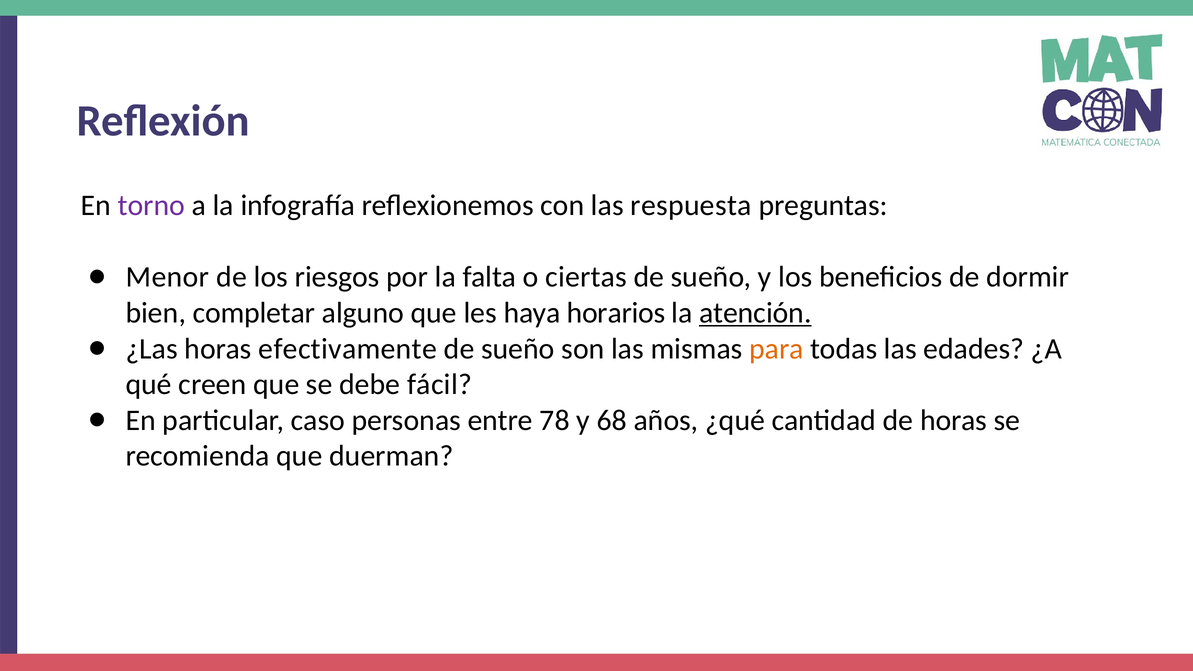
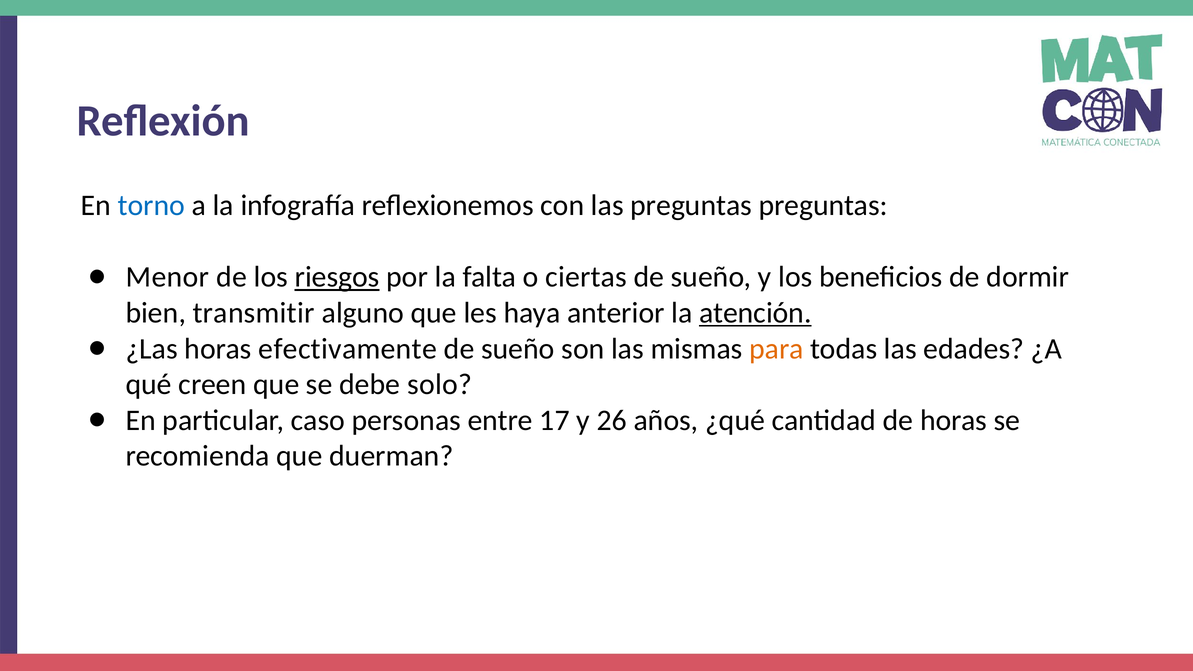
torno colour: purple -> blue
las respuesta: respuesta -> preguntas
riesgos underline: none -> present
completar: completar -> transmitir
horarios: horarios -> anterior
fácil: fácil -> solo
78: 78 -> 17
68: 68 -> 26
